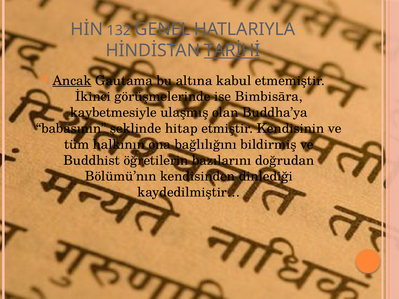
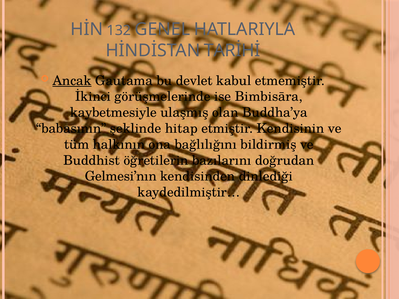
TARİHİ underline: present -> none
altına: altına -> devlet
Bölümü’nın: Bölümü’nın -> Gelmesi’nın
